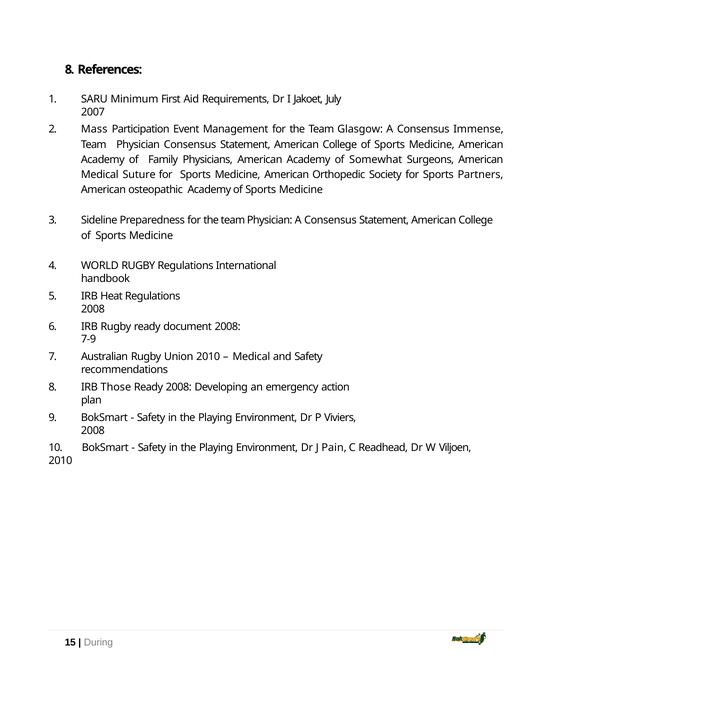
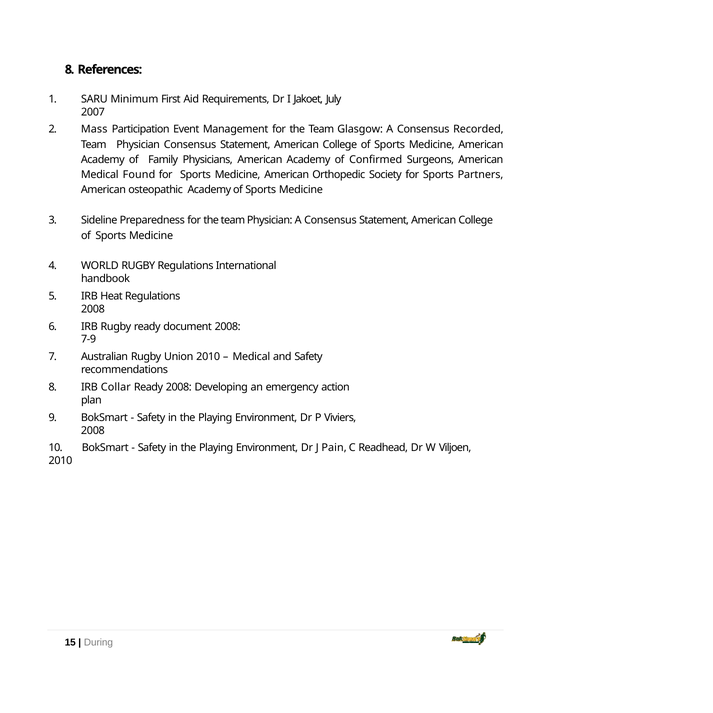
Immense: Immense -> Recorded
Somewhat: Somewhat -> Confirmed
Suture: Suture -> Found
Those: Those -> Collar
